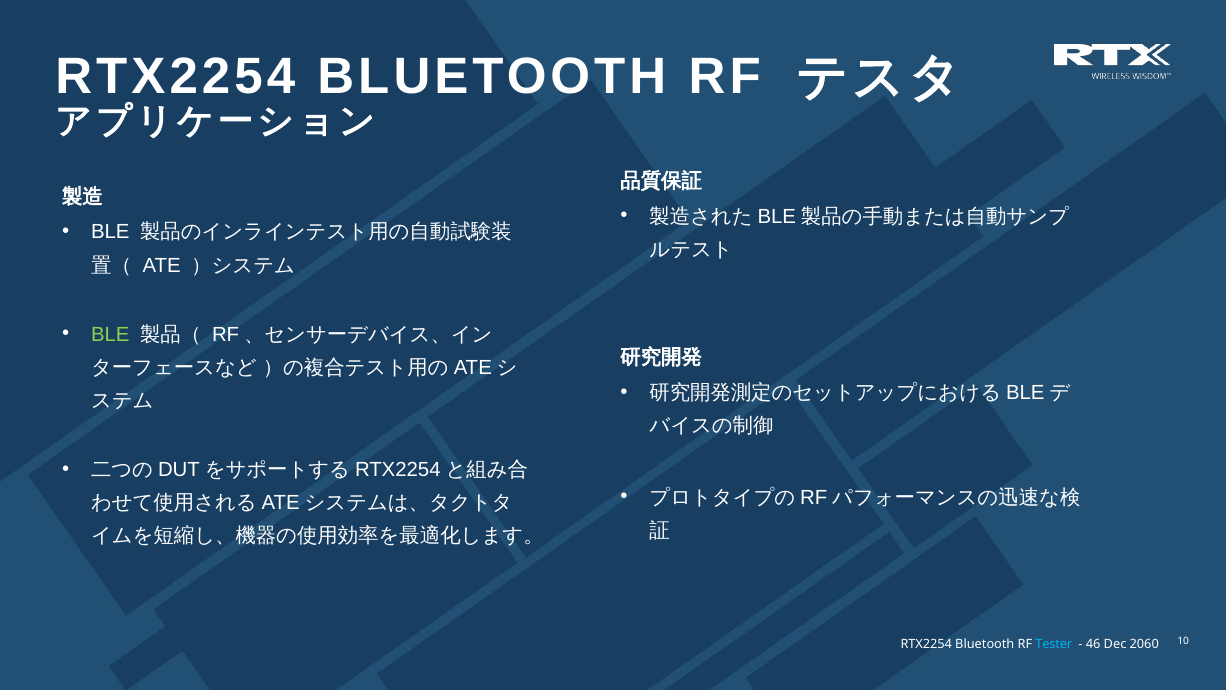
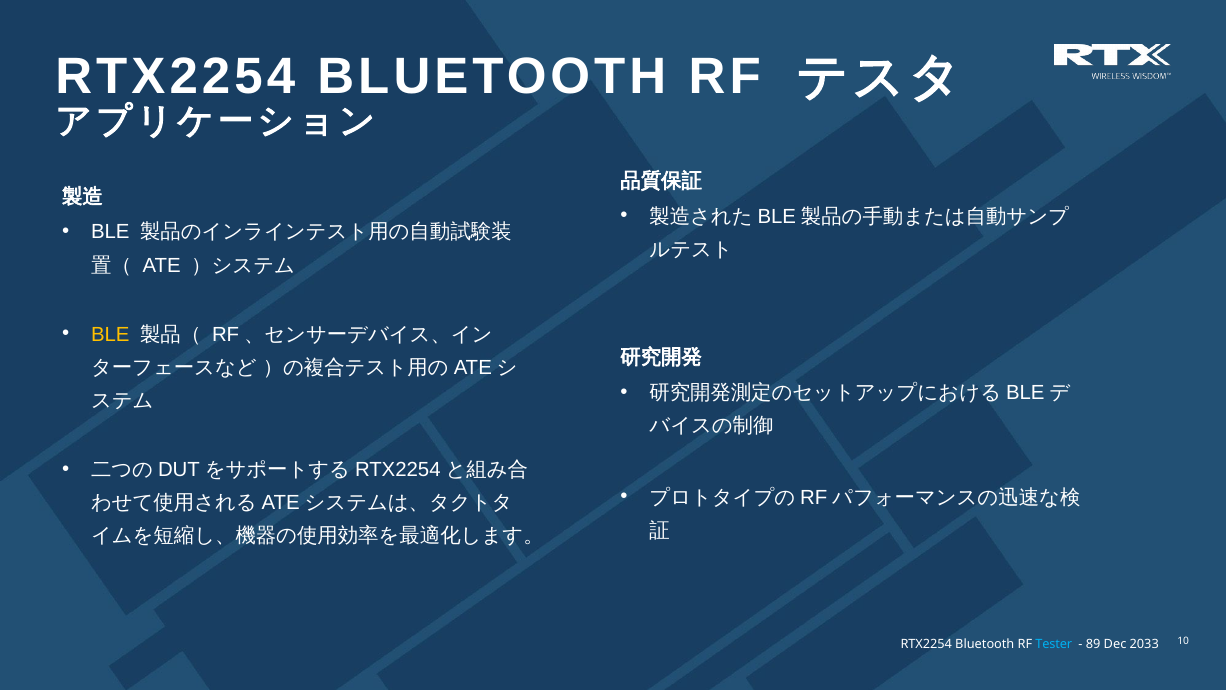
BLE at (110, 334) colour: light green -> yellow
46: 46 -> 89
2060: 2060 -> 2033
